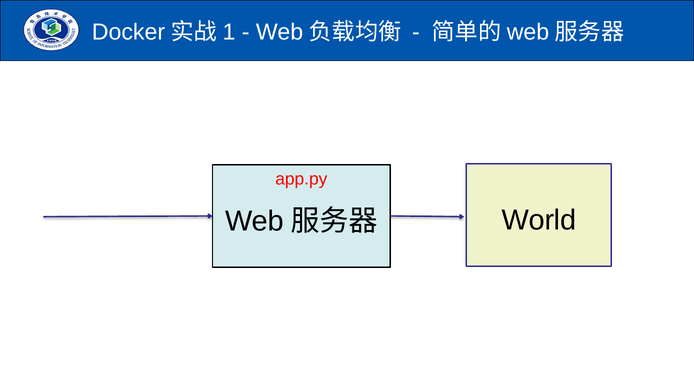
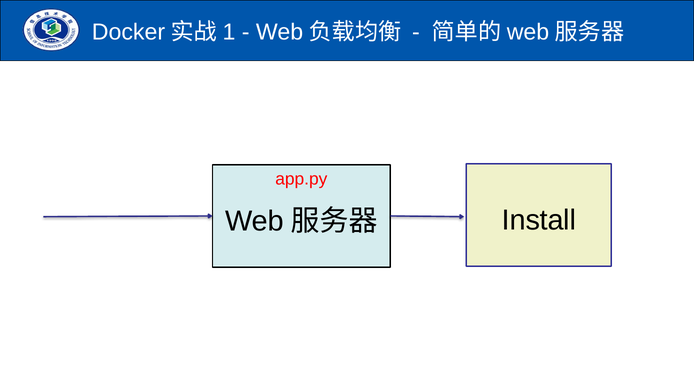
World: World -> Install
